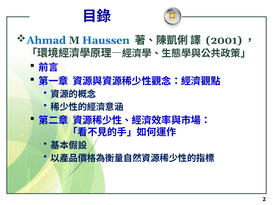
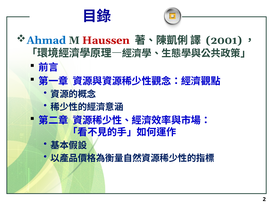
Haussen colour: blue -> red
